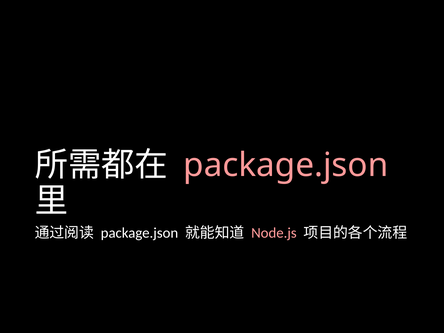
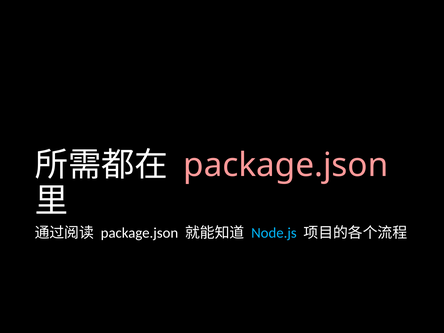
Node.js colour: pink -> light blue
